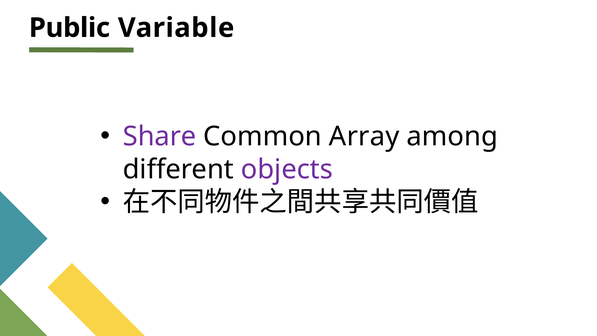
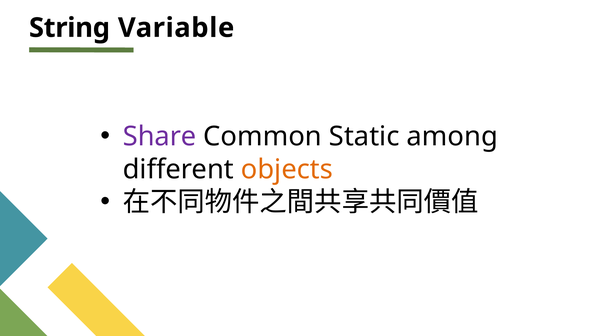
Public: Public -> String
Array: Array -> Static
objects colour: purple -> orange
